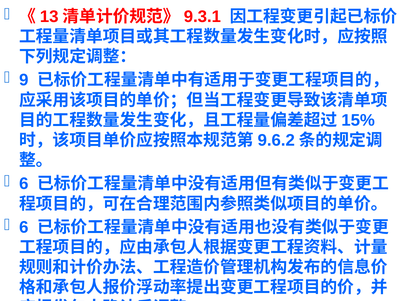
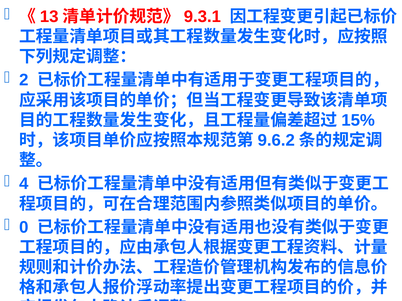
9: 9 -> 2
6 at (24, 184): 6 -> 4
6 at (24, 228): 6 -> 0
